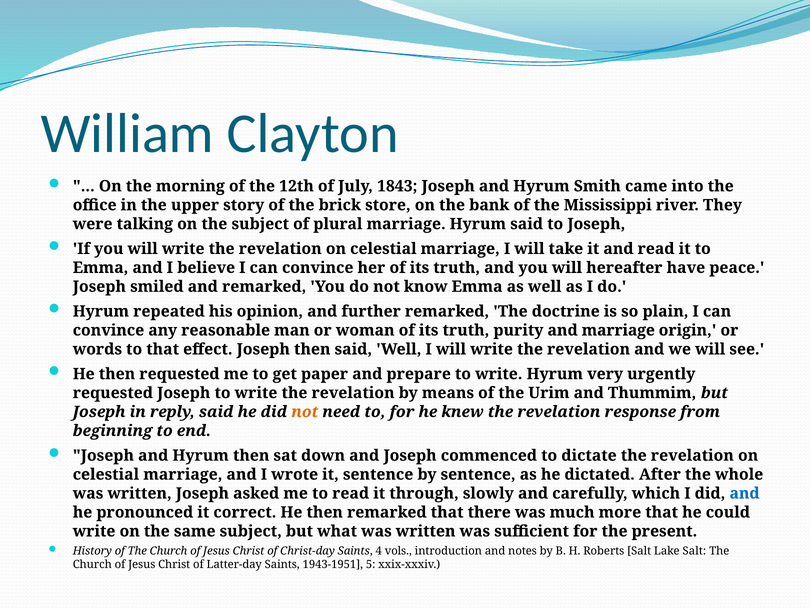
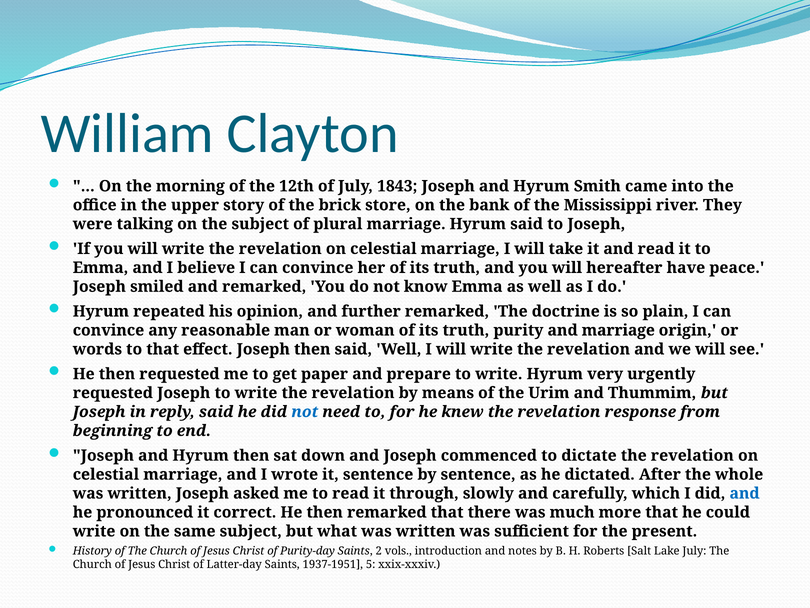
not at (305, 412) colour: orange -> blue
Christ-day: Christ-day -> Purity-day
4: 4 -> 2
Lake Salt: Salt -> July
1943-1951: 1943-1951 -> 1937-1951
